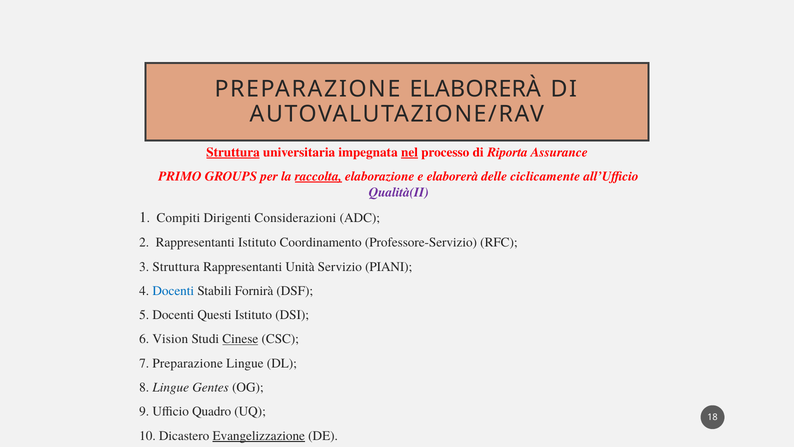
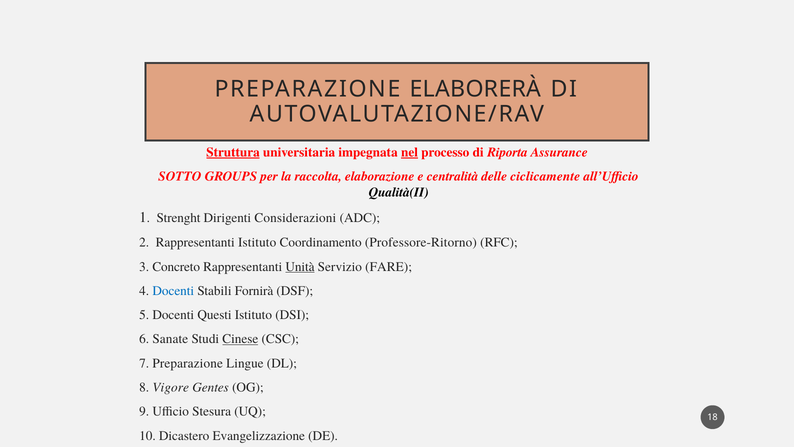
PRIMO: PRIMO -> SOTTO
raccolta underline: present -> none
e elaborerà: elaborerà -> centralità
Qualità(II colour: purple -> black
Compiti: Compiti -> Strenght
Professore-Servizio: Professore-Servizio -> Professore-Ritorno
3 Struttura: Struttura -> Concreto
Unità underline: none -> present
PIANI: PIANI -> FARE
Vision: Vision -> Sanate
8 Lingue: Lingue -> Vigore
Quadro: Quadro -> Stesura
Evangelizzazione underline: present -> none
